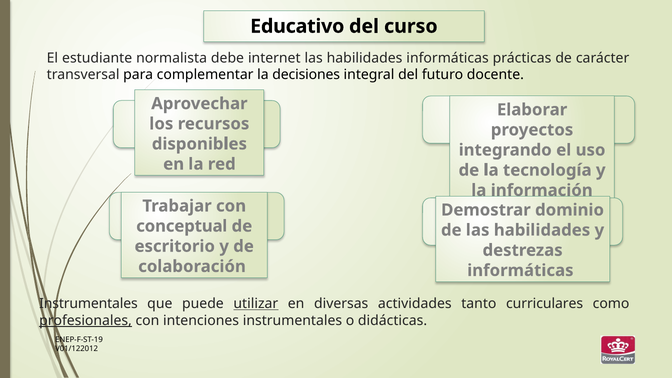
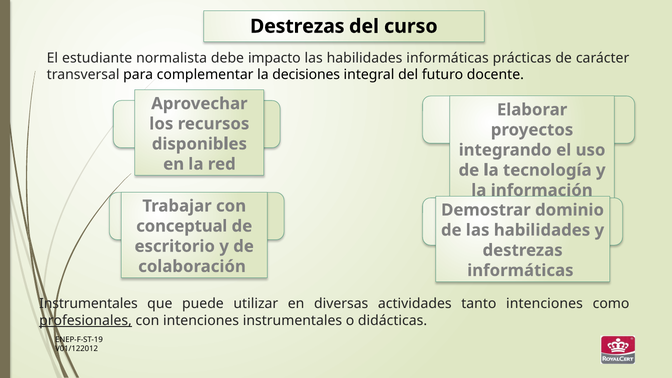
Educativo at (297, 26): Educativo -> Destrezas
internet: internet -> impacto
utilizar underline: present -> none
tanto curriculares: curriculares -> intenciones
